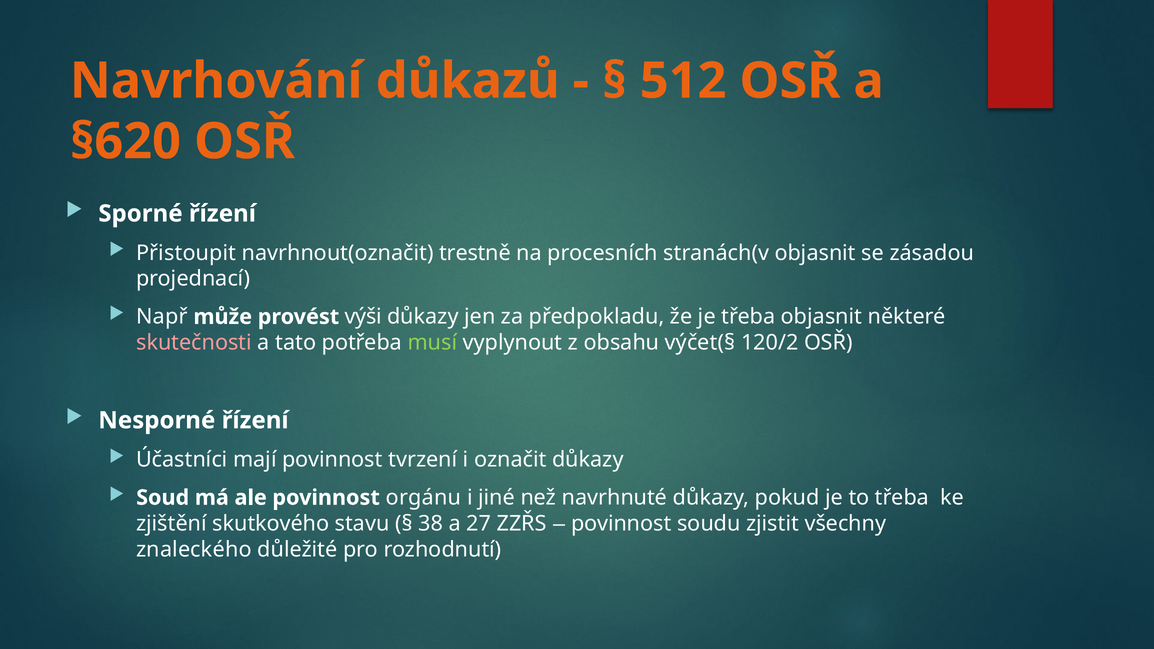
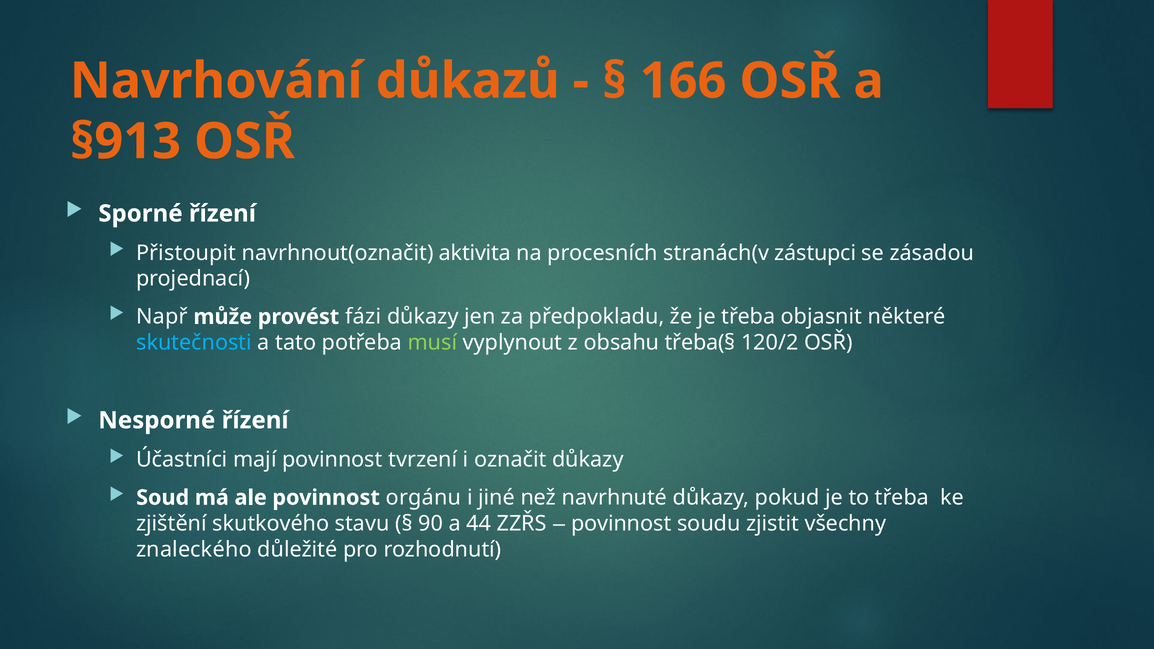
512: 512 -> 166
§620: §620 -> §913
trestně: trestně -> aktivita
stranách(v objasnit: objasnit -> zástupci
výši: výši -> fázi
skutečnosti colour: pink -> light blue
výčet(§: výčet(§ -> třeba(§
38: 38 -> 90
27: 27 -> 44
